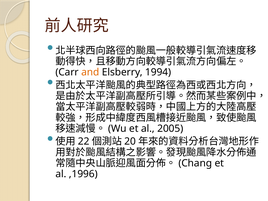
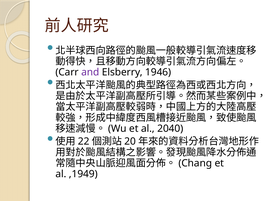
and colour: orange -> purple
1994: 1994 -> 1946
2005: 2005 -> 2040
,1996: ,1996 -> ,1949
